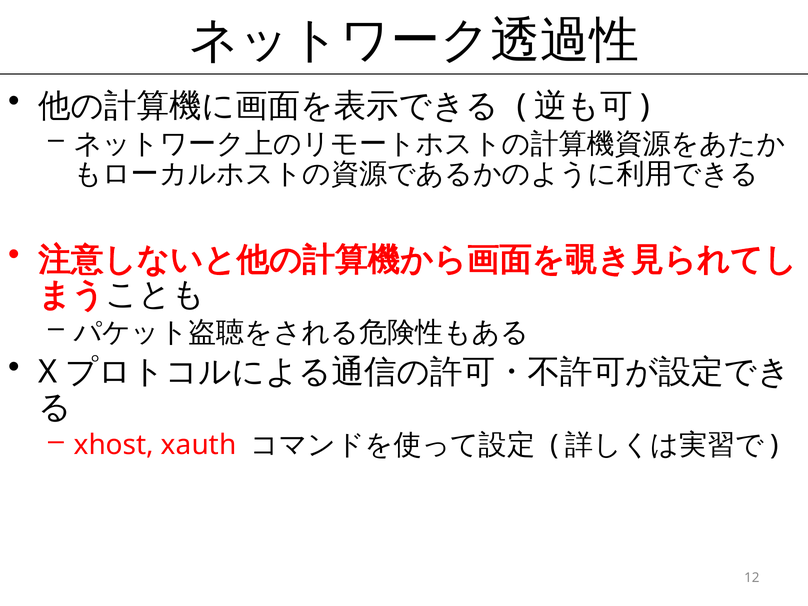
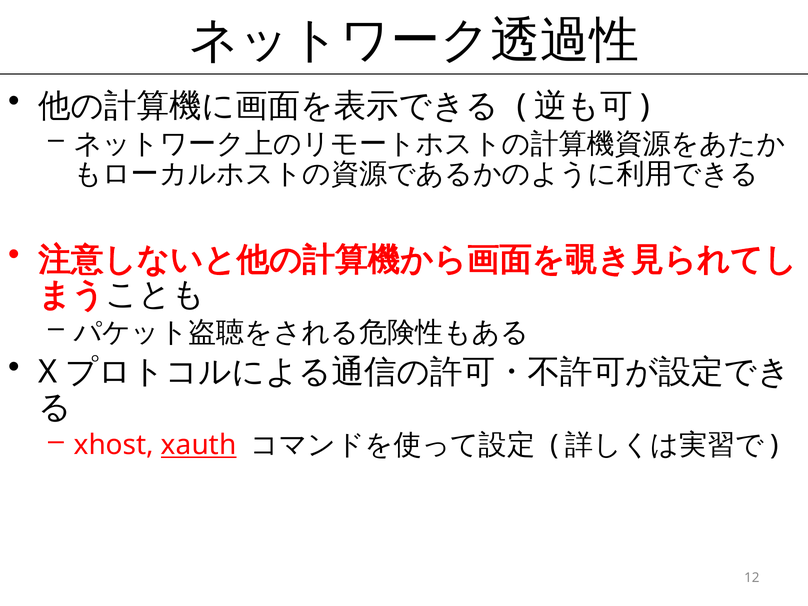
xauth underline: none -> present
